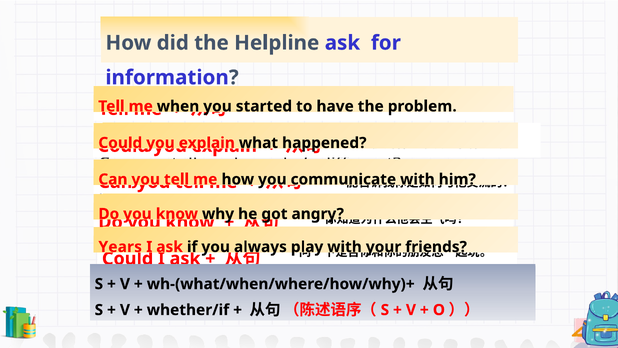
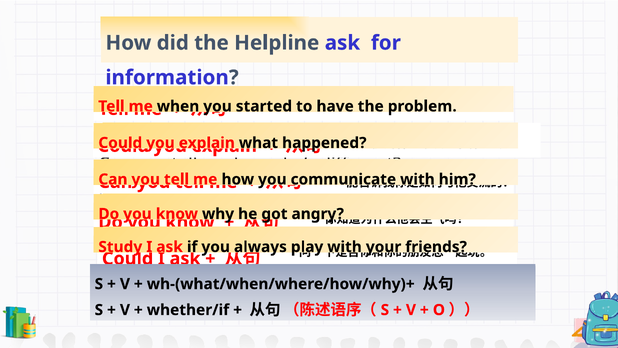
Years: Years -> Study
